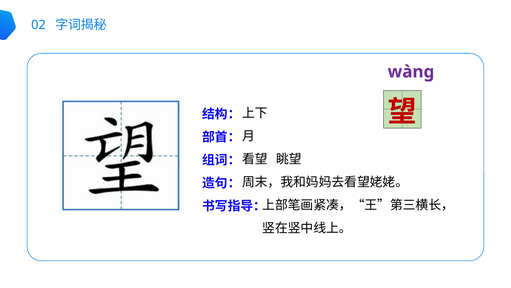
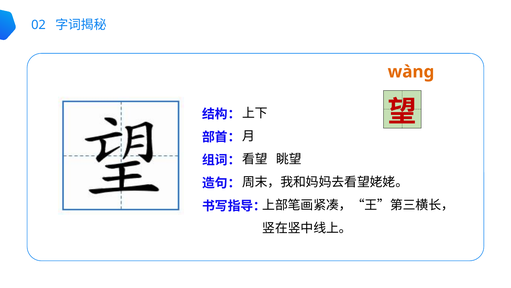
wànɡ colour: purple -> orange
